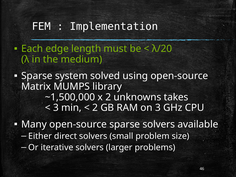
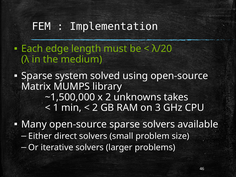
3 at (56, 108): 3 -> 1
